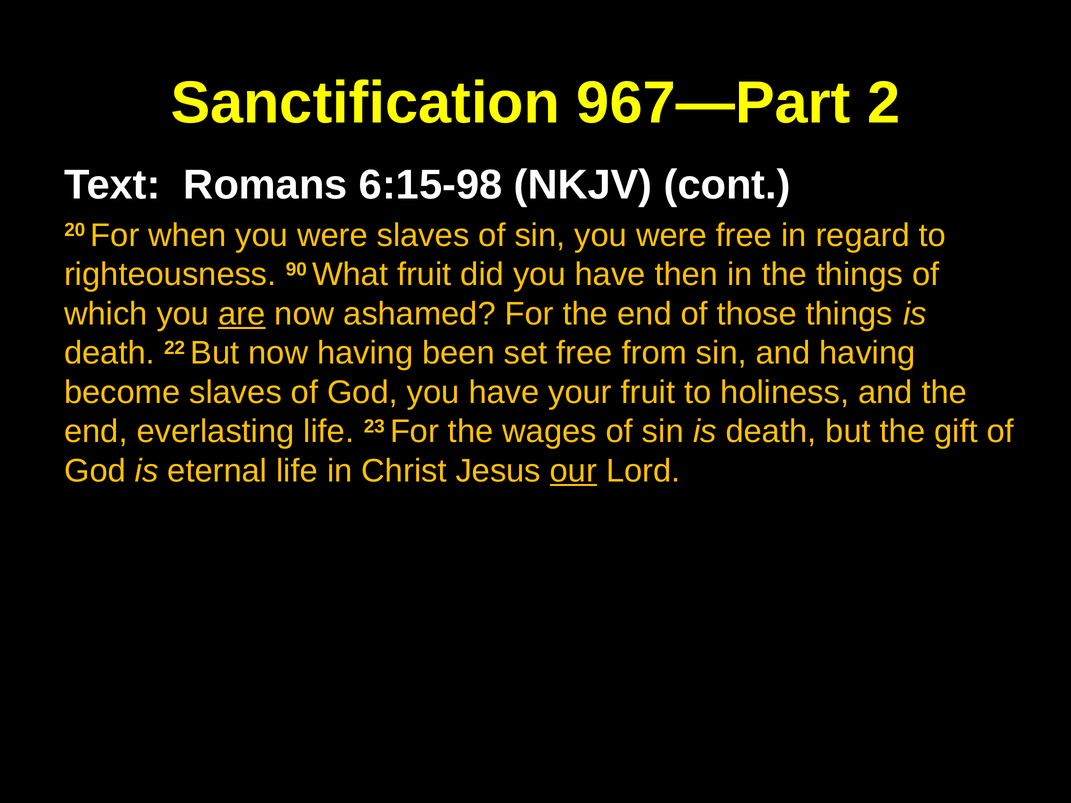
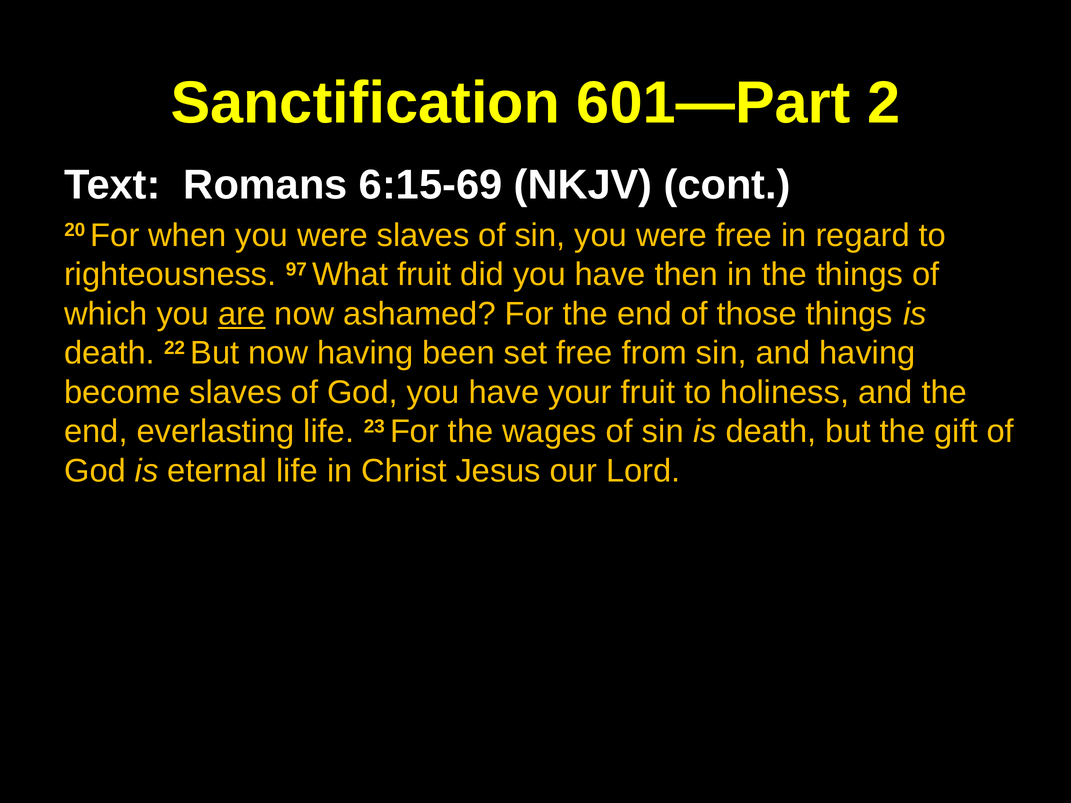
967—Part: 967—Part -> 601—Part
6:15-98: 6:15-98 -> 6:15-69
90: 90 -> 97
our underline: present -> none
